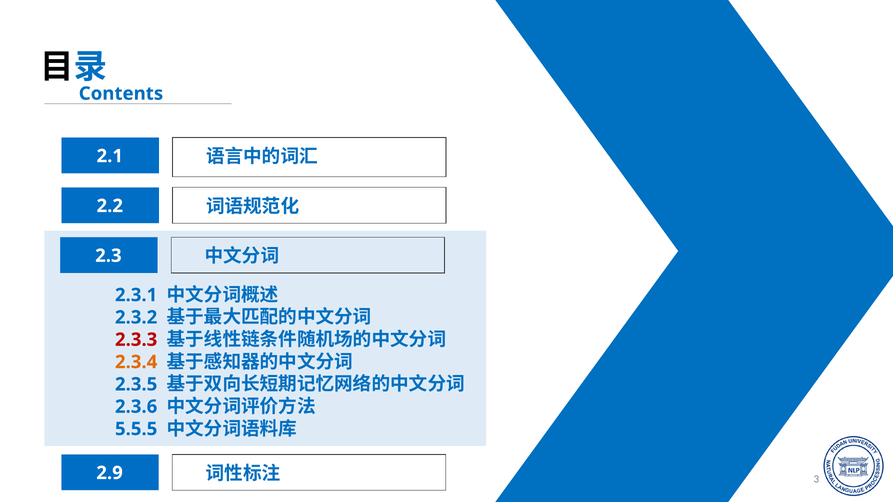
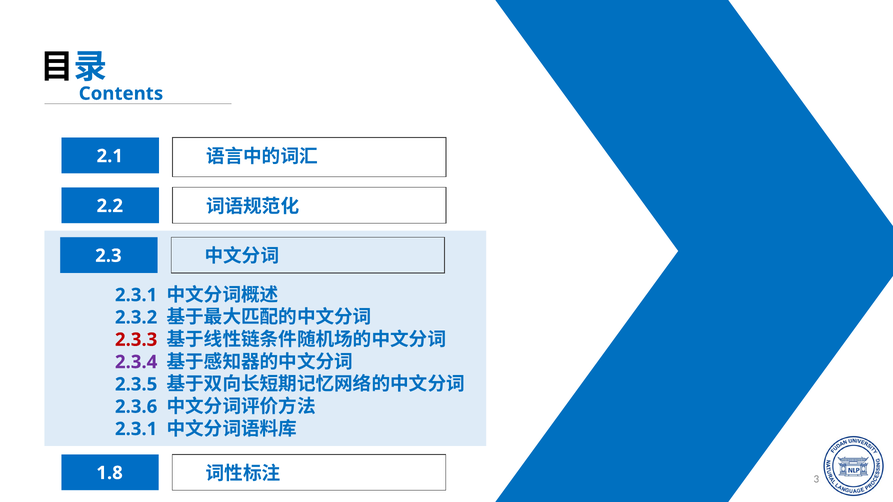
2.3.4 colour: orange -> purple
5.5.5 at (136, 429): 5.5.5 -> 2.3.1
2.9: 2.9 -> 1.8
